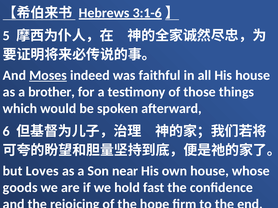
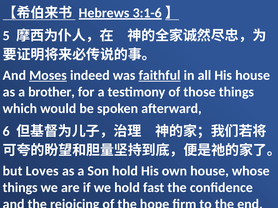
faithful underline: none -> present
Son near: near -> hold
goods at (20, 188): goods -> things
